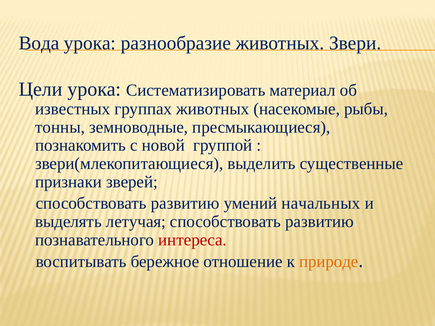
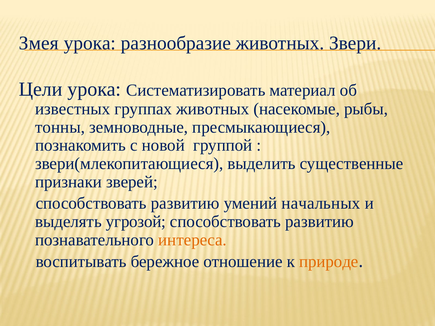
Вода: Вода -> Змея
летучая: летучая -> угрозой
интереса colour: red -> orange
